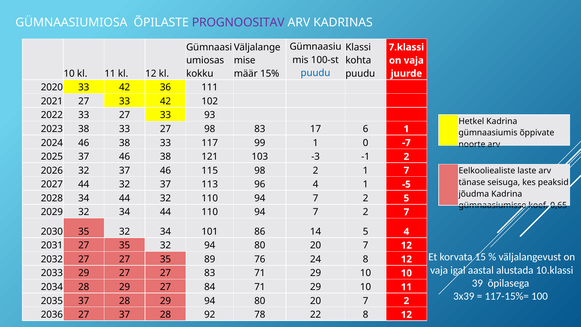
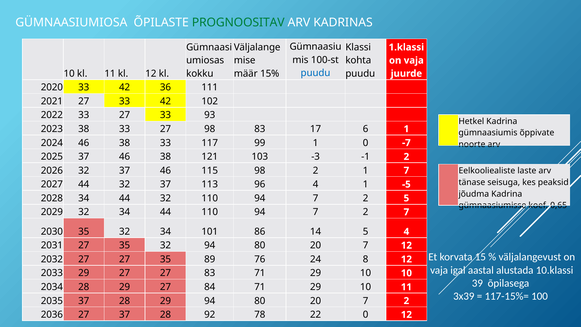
PROGNOOSITAV colour: purple -> green
7.klassi: 7.klassi -> 1.klassi
22 8: 8 -> 0
